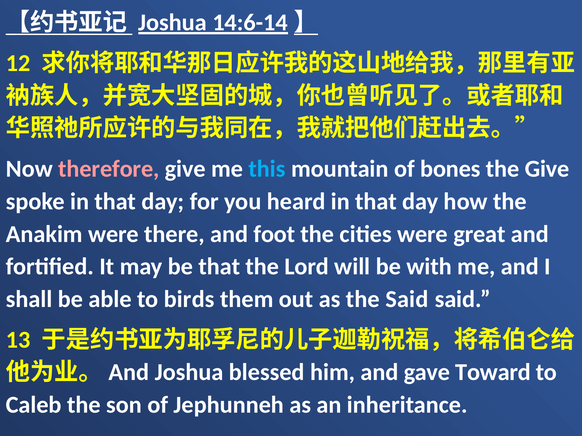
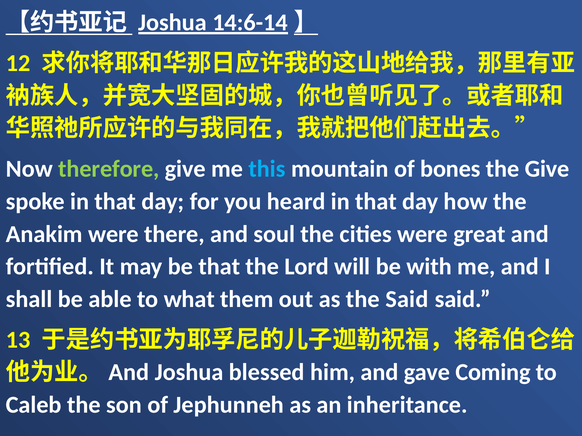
therefore colour: pink -> light green
foot: foot -> soul
birds: birds -> what
Toward: Toward -> Coming
